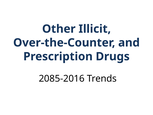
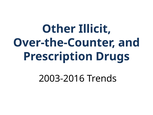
2085-2016: 2085-2016 -> 2003-2016
